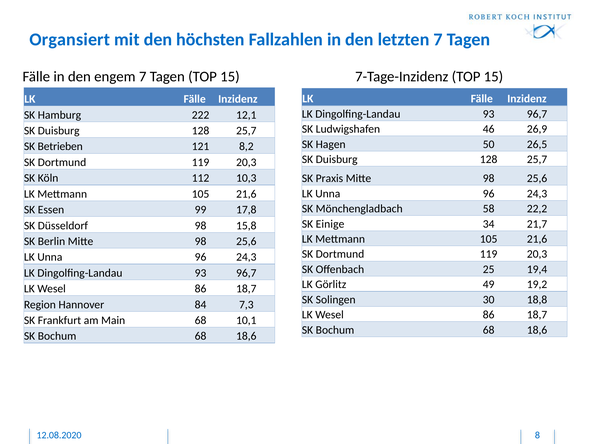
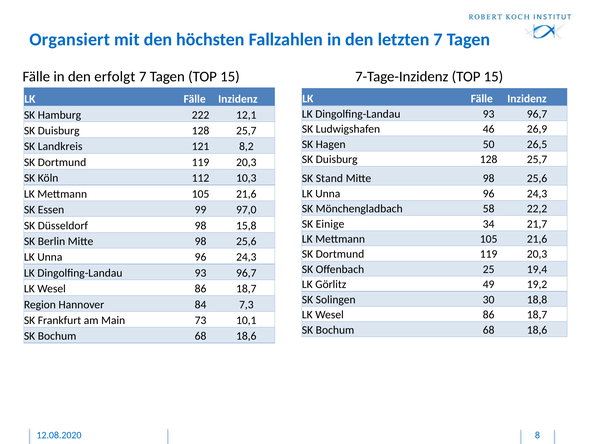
engem: engem -> erfolgt
Betrieben: Betrieben -> Landkreis
Praxis: Praxis -> Stand
17,8: 17,8 -> 97,0
Main 68: 68 -> 73
